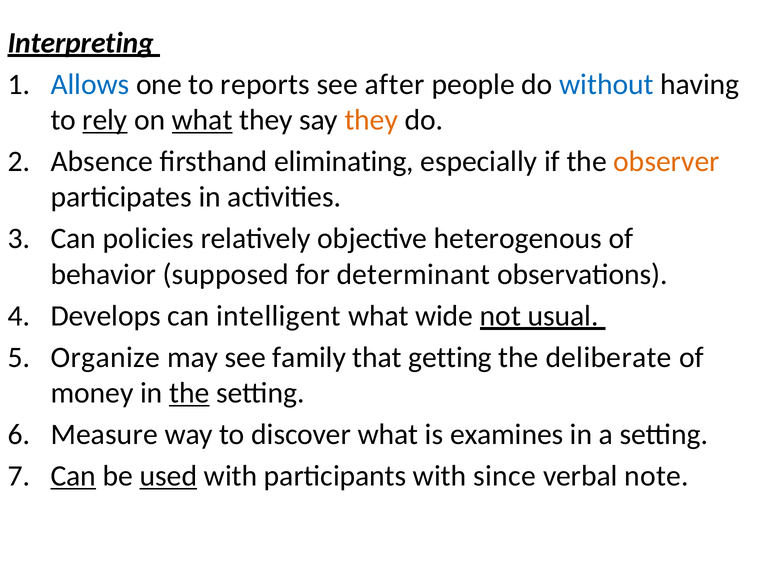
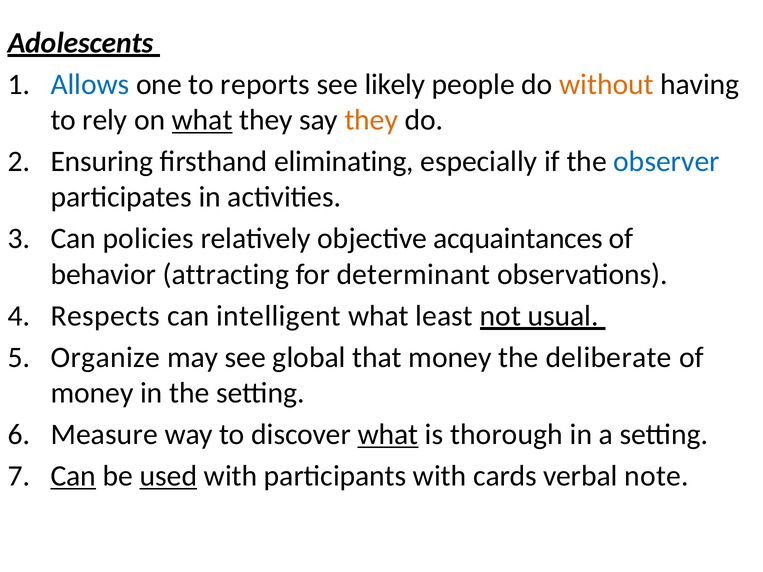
Interpreting: Interpreting -> Adolescents
after: after -> likely
without colour: blue -> orange
rely underline: present -> none
Absence: Absence -> Ensuring
observer colour: orange -> blue
heterogenous: heterogenous -> acquaintances
supposed: supposed -> attracting
Develops: Develops -> Respects
wide: wide -> least
family: family -> global
that getting: getting -> money
the at (189, 393) underline: present -> none
what at (388, 435) underline: none -> present
examines: examines -> thorough
since: since -> cards
